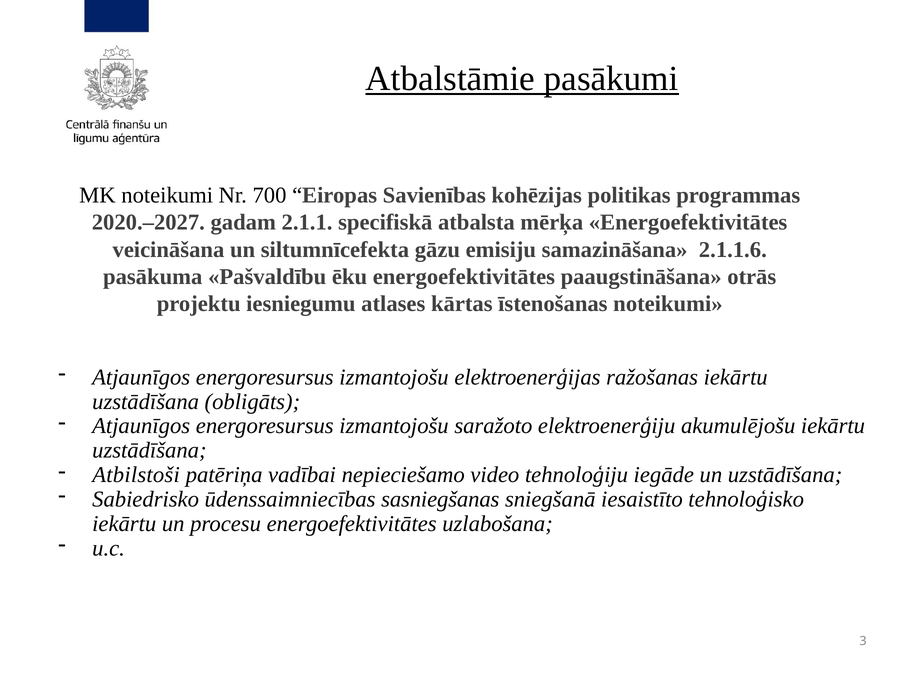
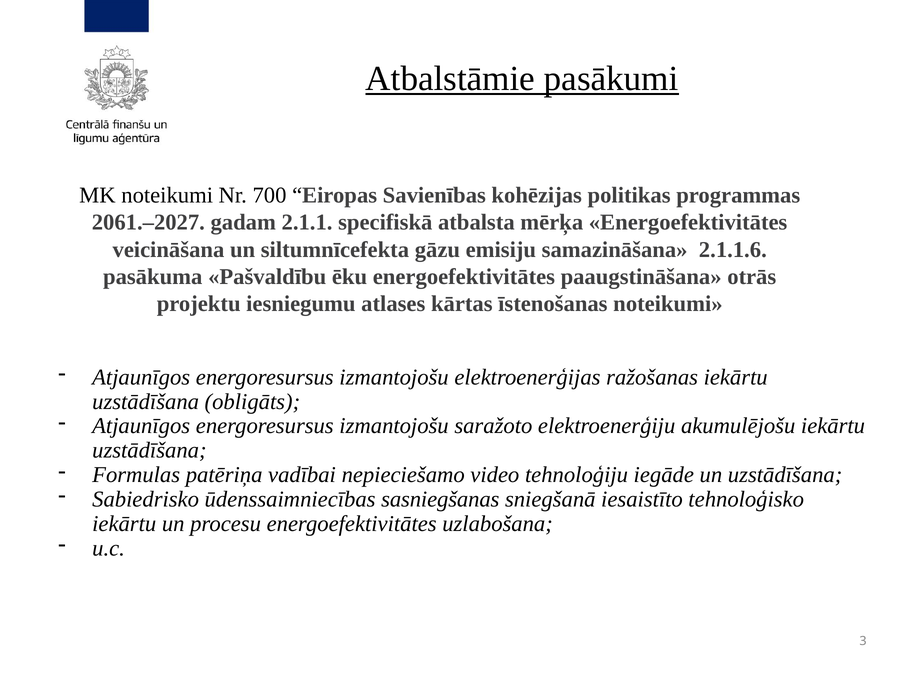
2020.–2027: 2020.–2027 -> 2061.–2027
Atbilstoši: Atbilstoši -> Formulas
